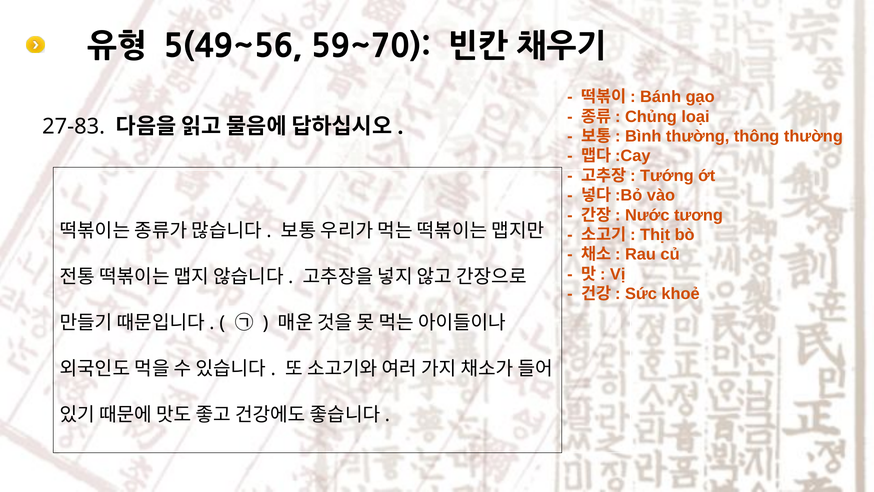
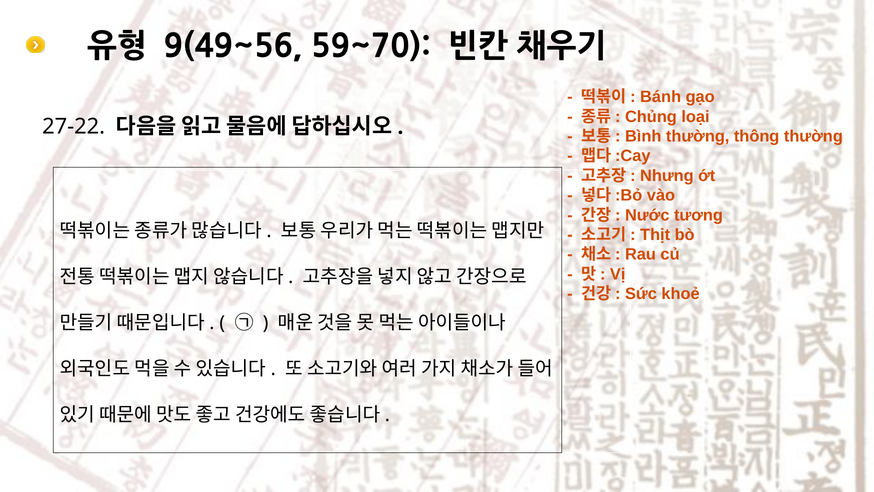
5(49~56: 5(49~56 -> 9(49~56
27-83: 27-83 -> 27-22
Tướng: Tướng -> Nhưng
